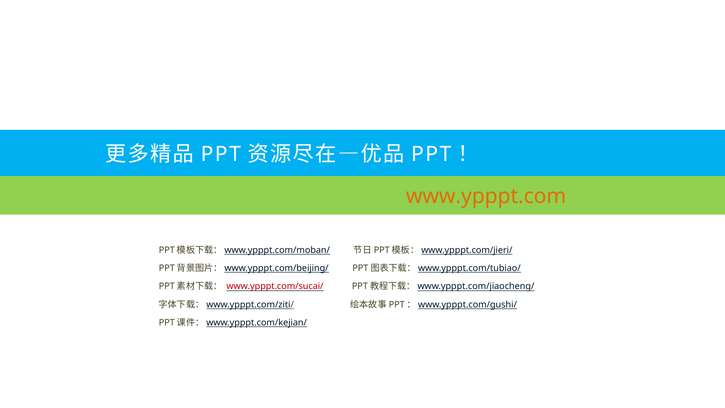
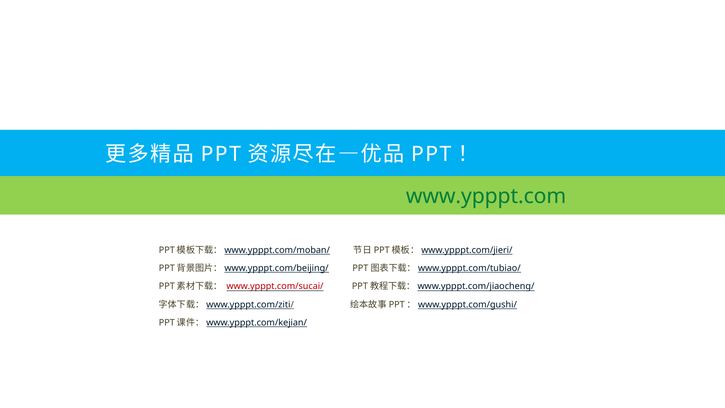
www.ypppt.com colour: orange -> green
